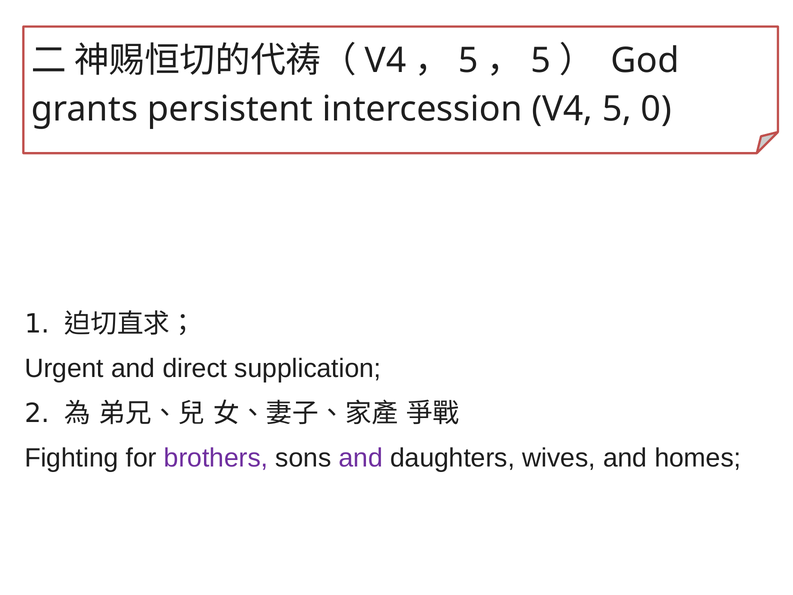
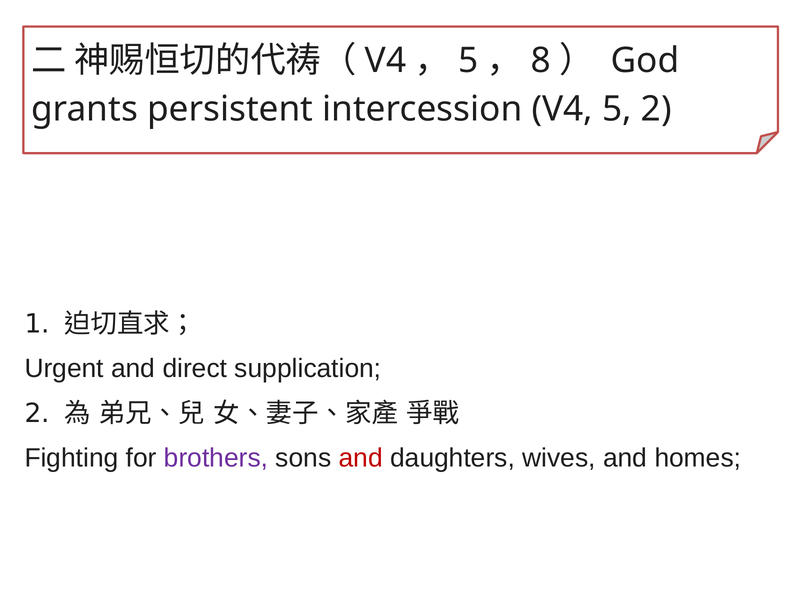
5 at (541, 61): 5 -> 8
5 0: 0 -> 2
and at (361, 458) colour: purple -> red
